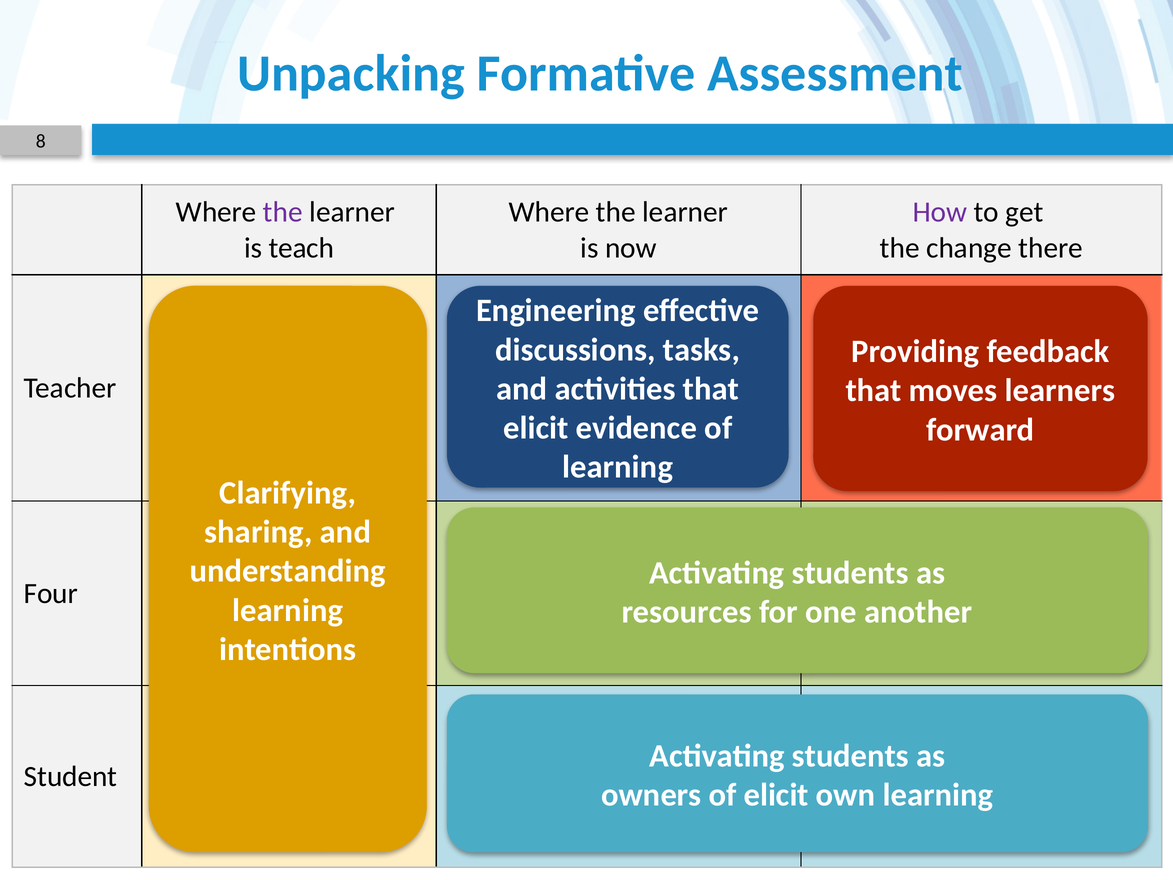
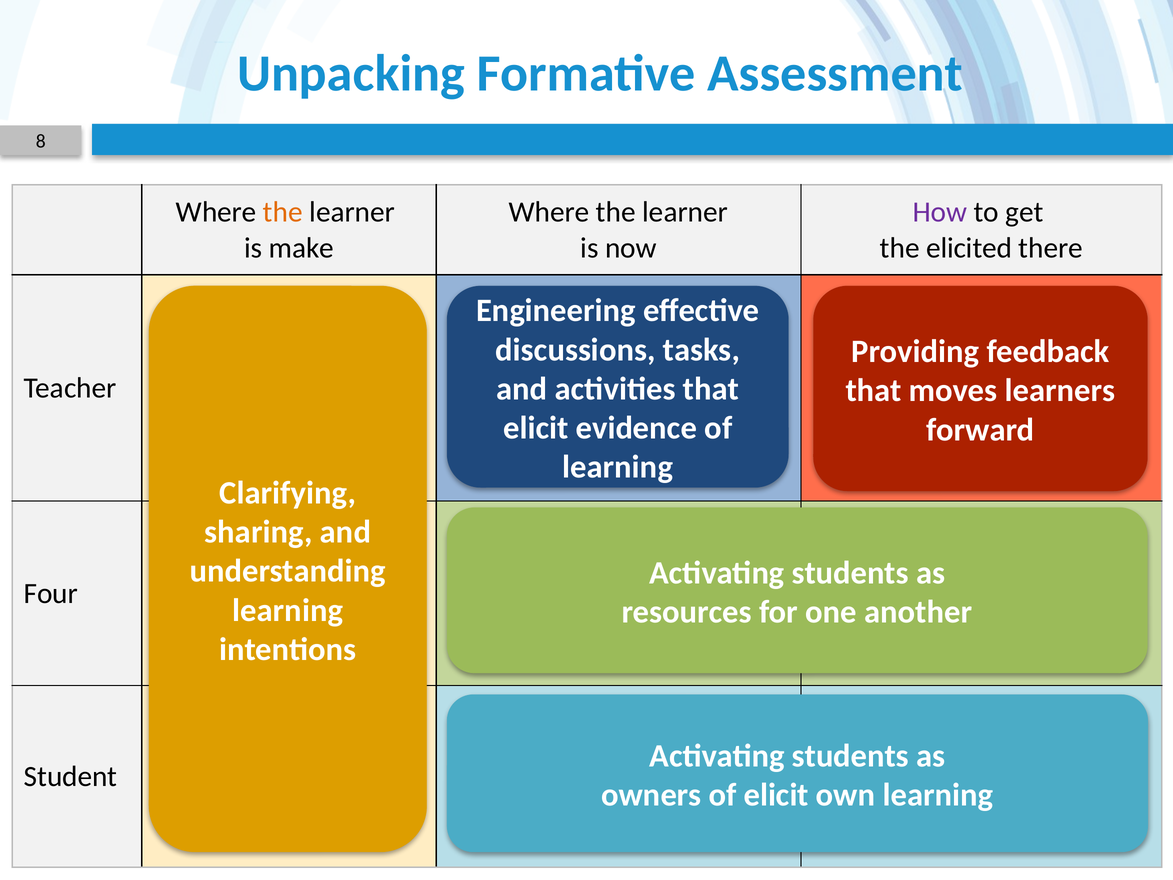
the at (283, 212) colour: purple -> orange
teach: teach -> make
change: change -> elicited
